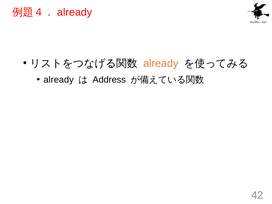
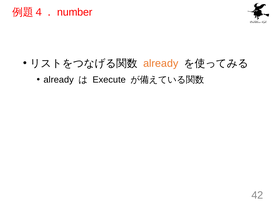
already at (75, 12): already -> number
Address: Address -> Execute
